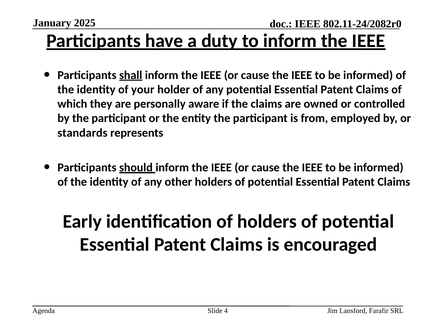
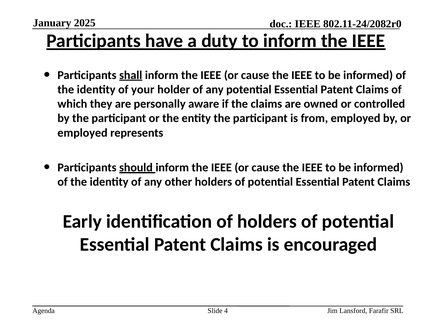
standards at (82, 133): standards -> employed
